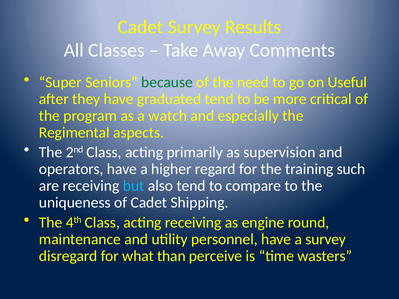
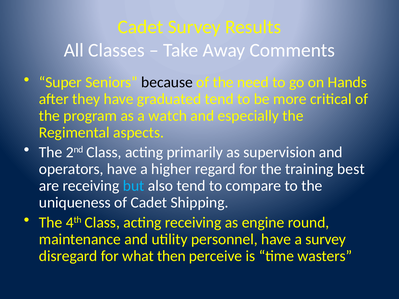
because colour: green -> black
Useful: Useful -> Hands
such: such -> best
than: than -> then
